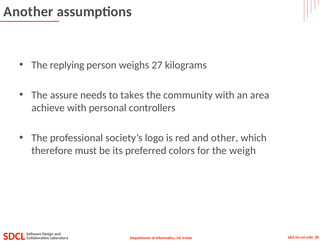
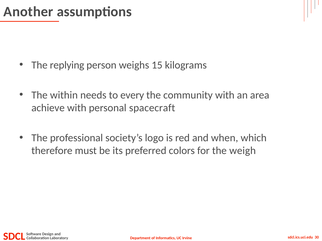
27: 27 -> 15
assure: assure -> within
takes: takes -> every
controllers: controllers -> spacecraft
other: other -> when
